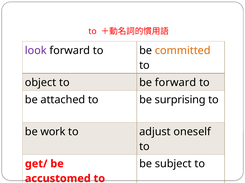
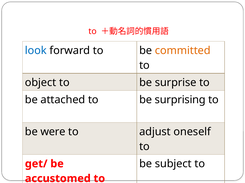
look colour: purple -> blue
be forward: forward -> surprise
work: work -> were
